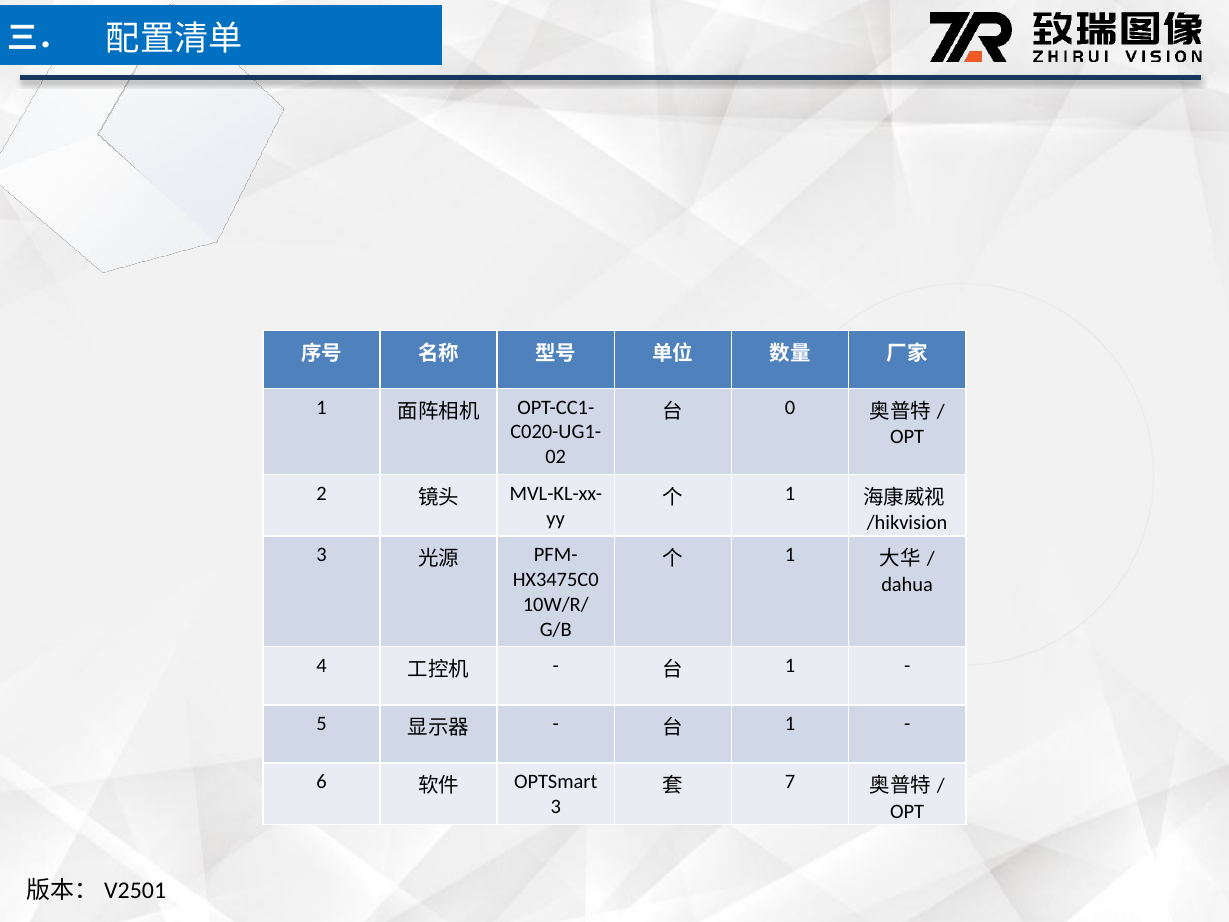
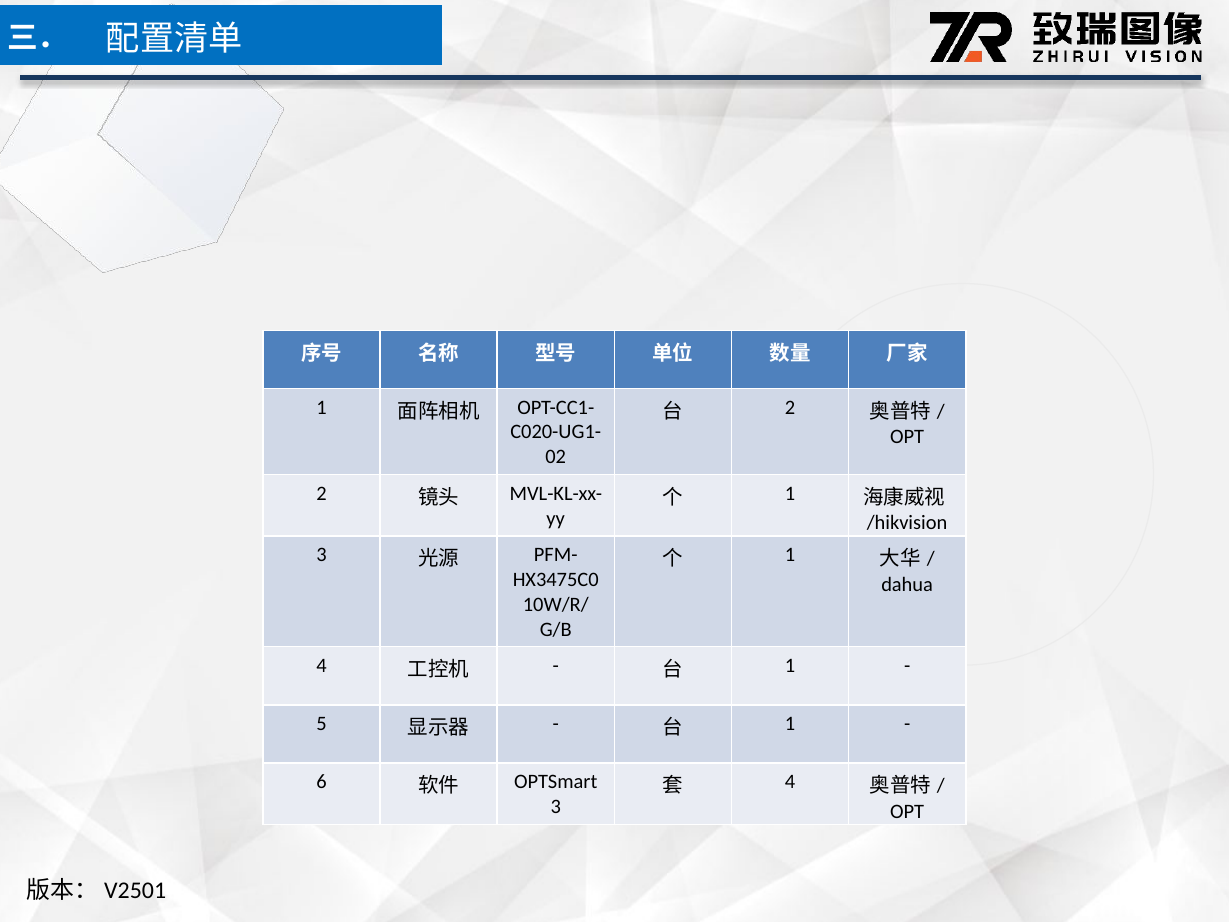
0 at (790, 407): 0 -> 2
7 at (790, 781): 7 -> 4
